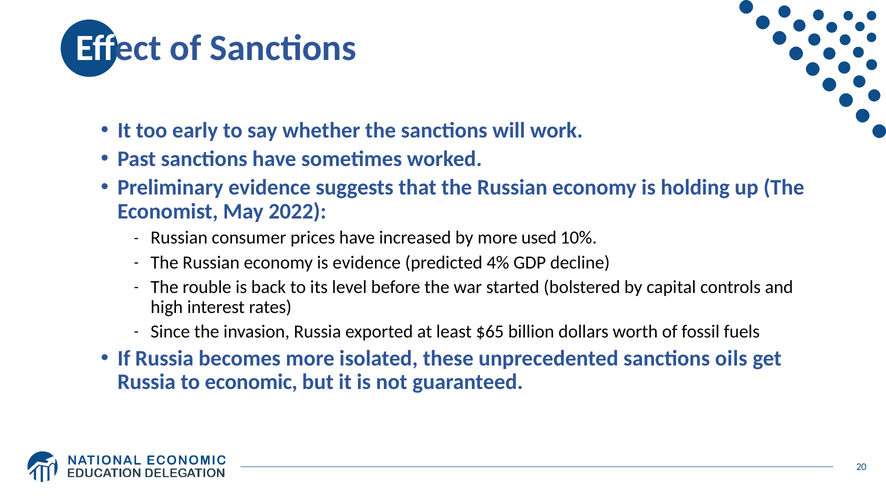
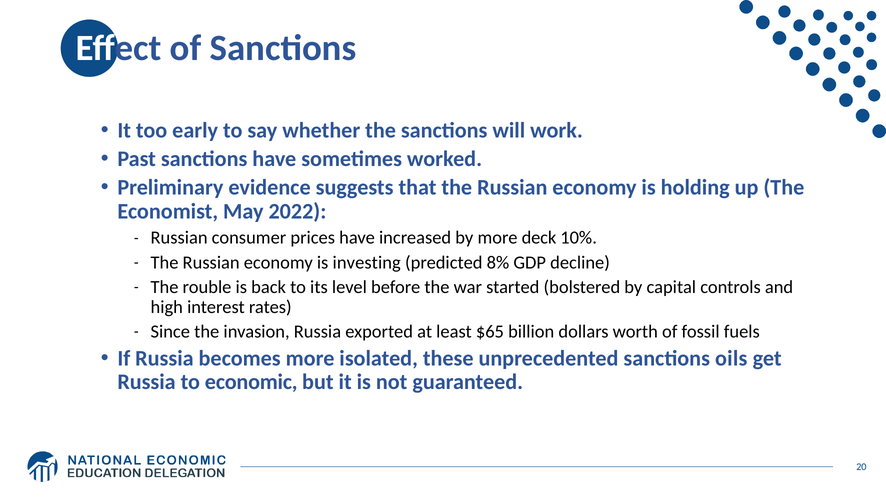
used: used -> deck
is evidence: evidence -> investing
4%: 4% -> 8%
